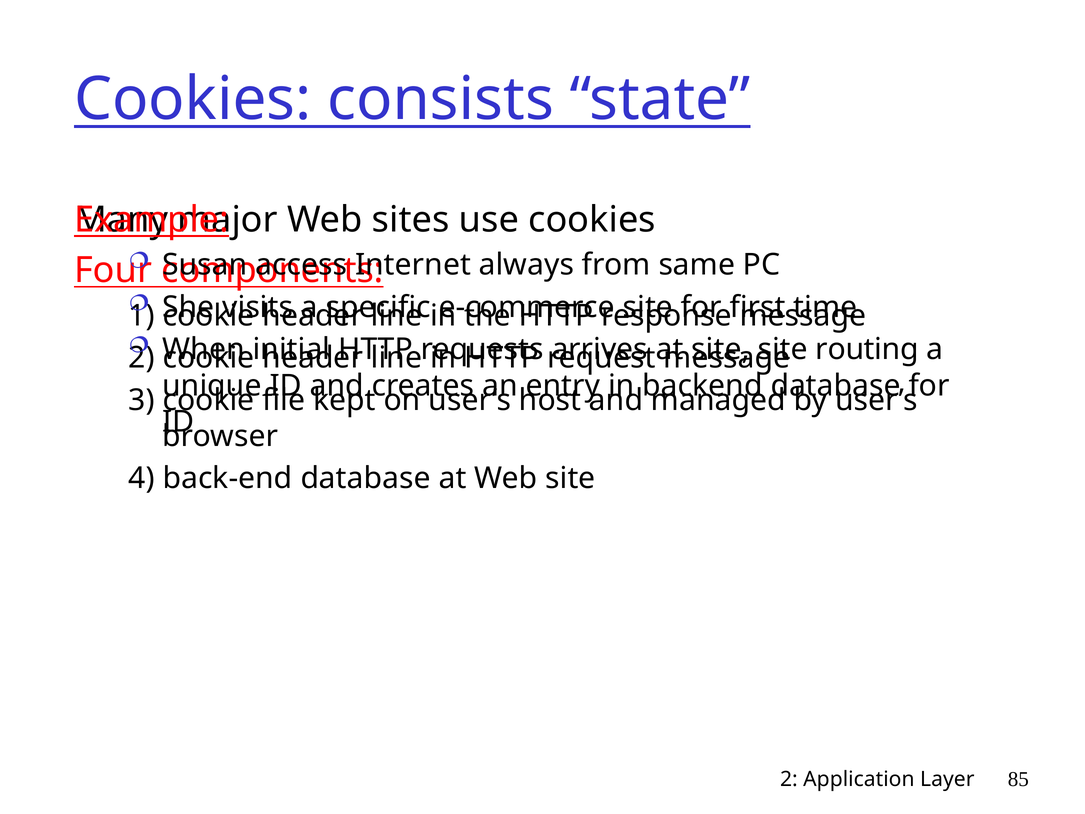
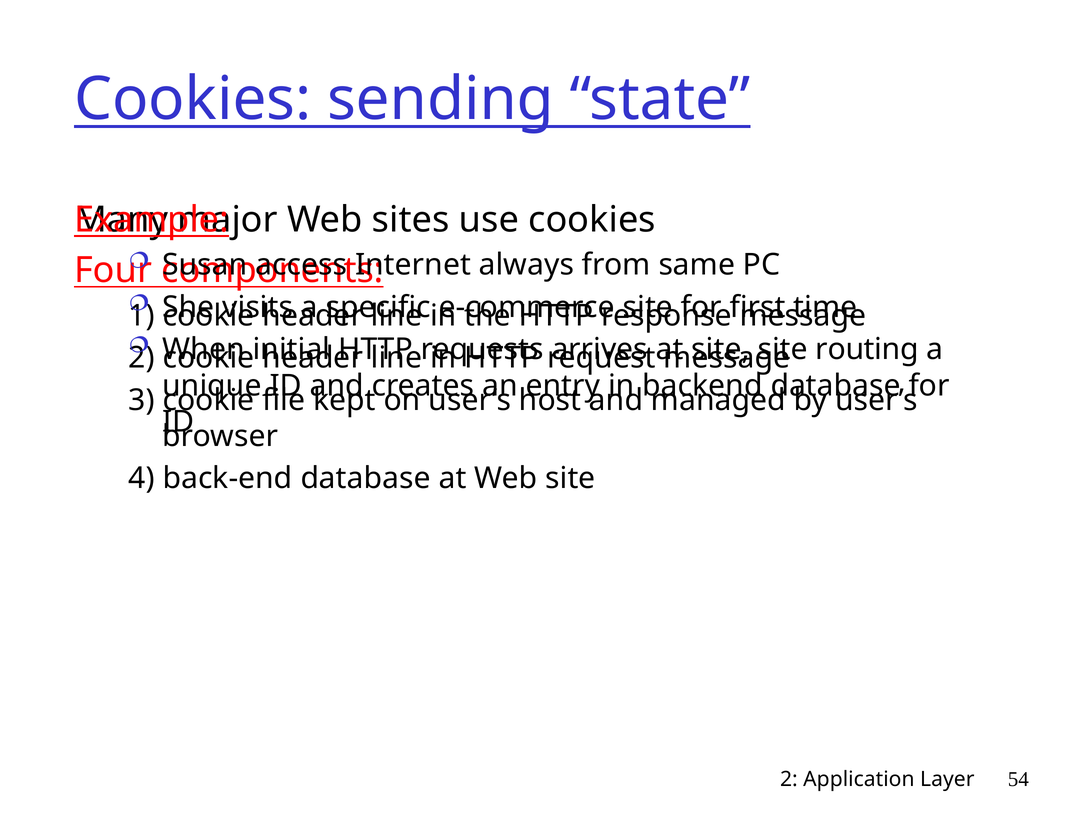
consists: consists -> sending
85: 85 -> 54
